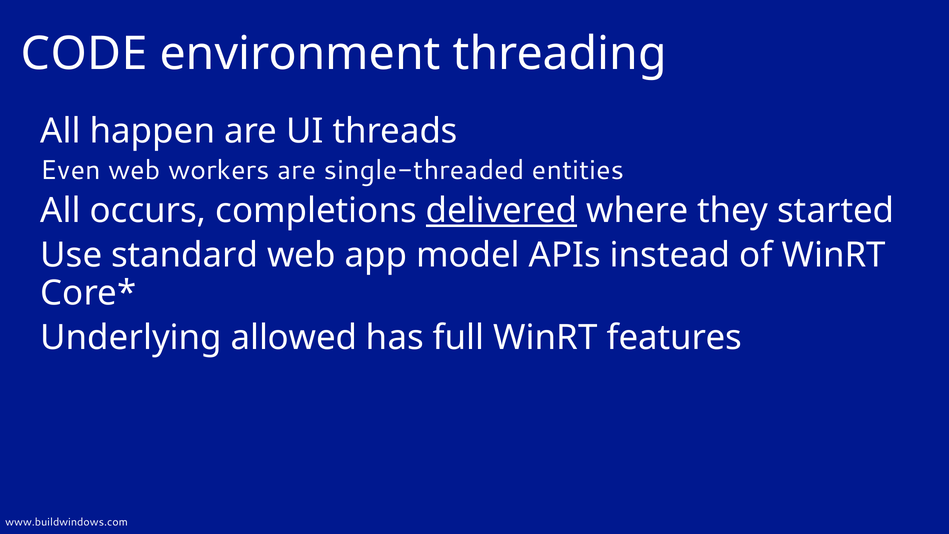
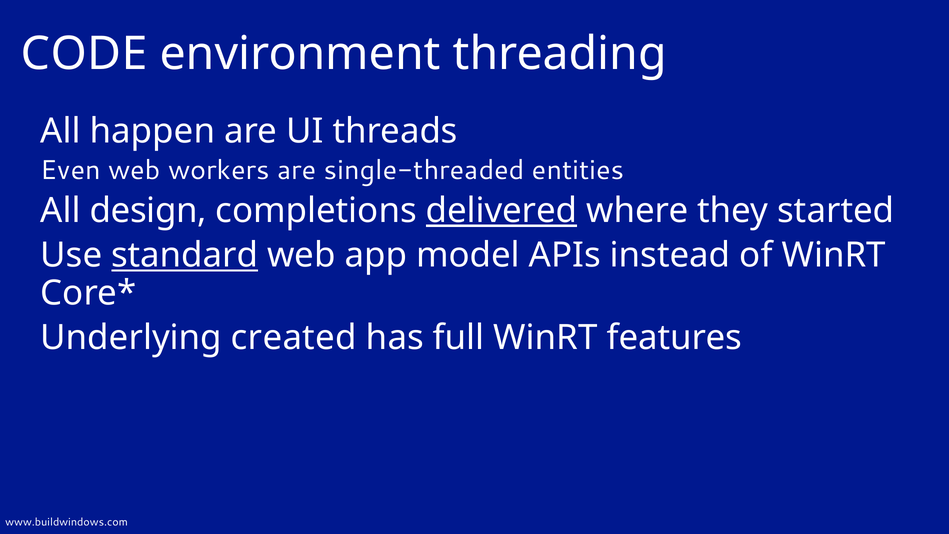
occurs: occurs -> design
standard underline: none -> present
allowed: allowed -> created
